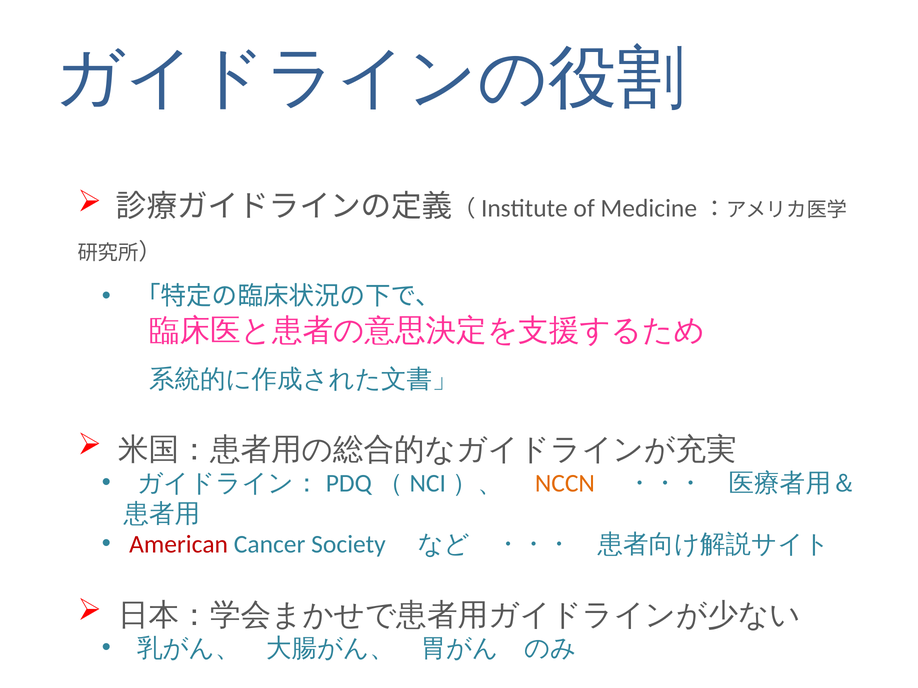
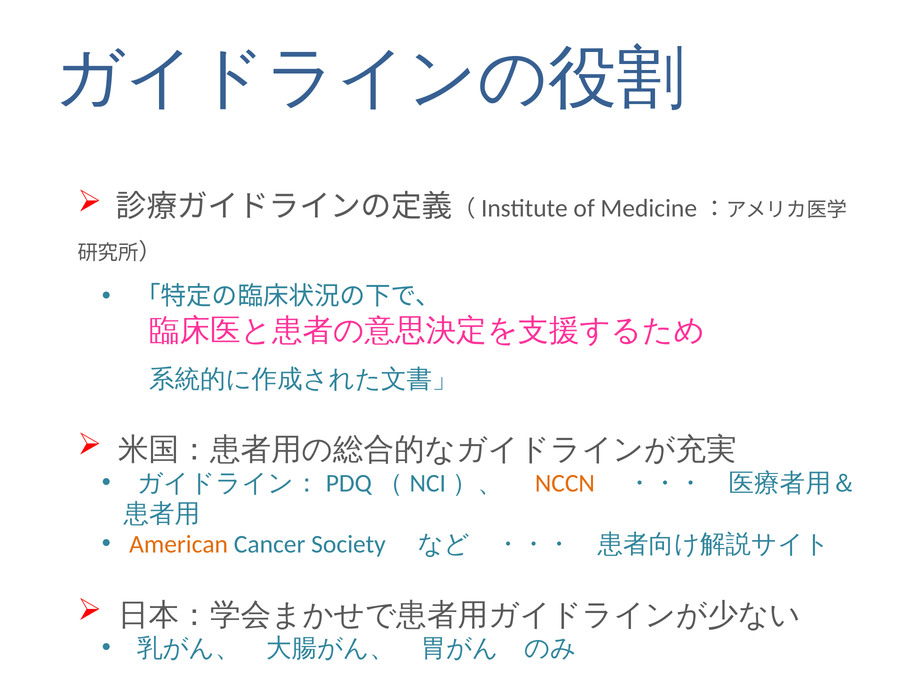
American colour: red -> orange
